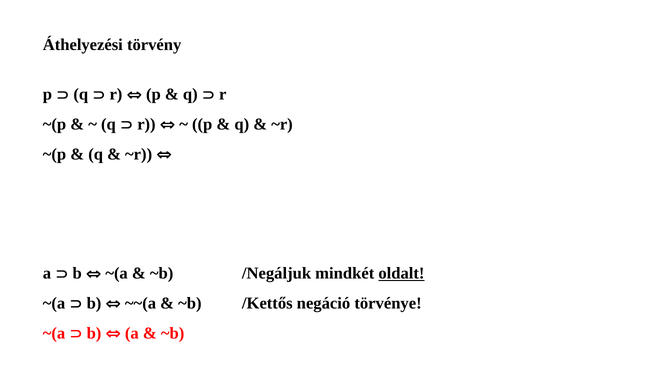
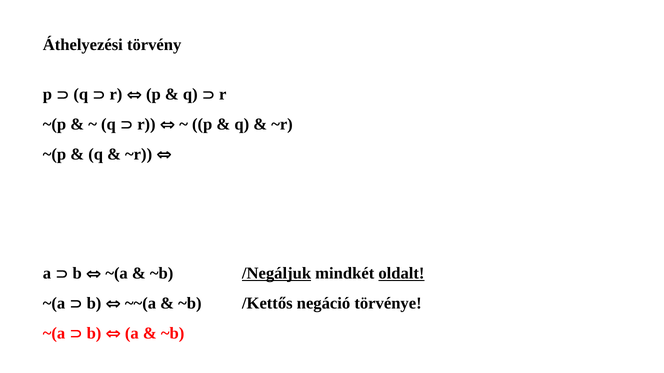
/Negáljuk underline: none -> present
